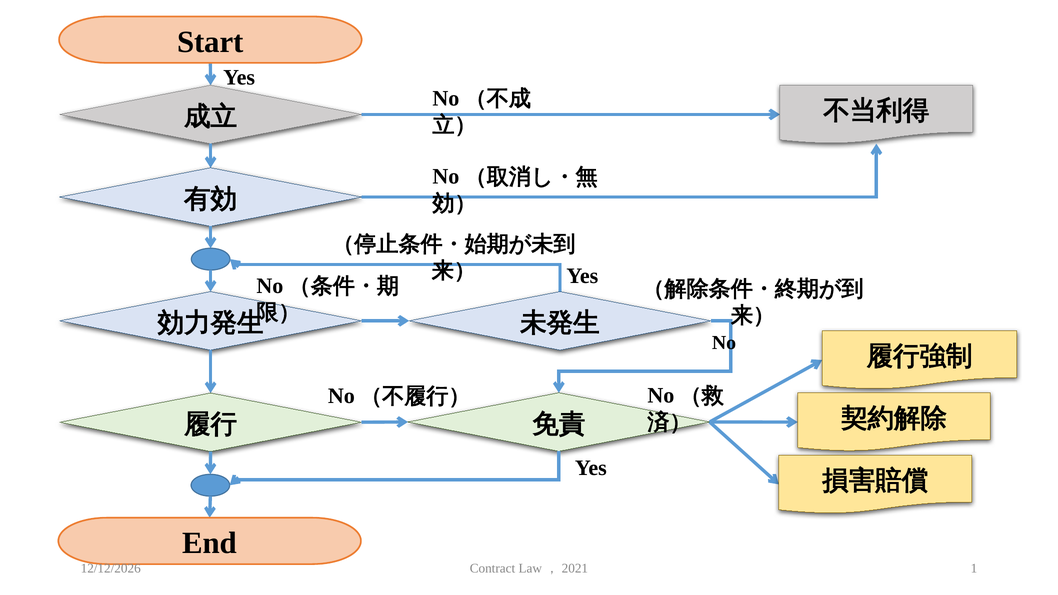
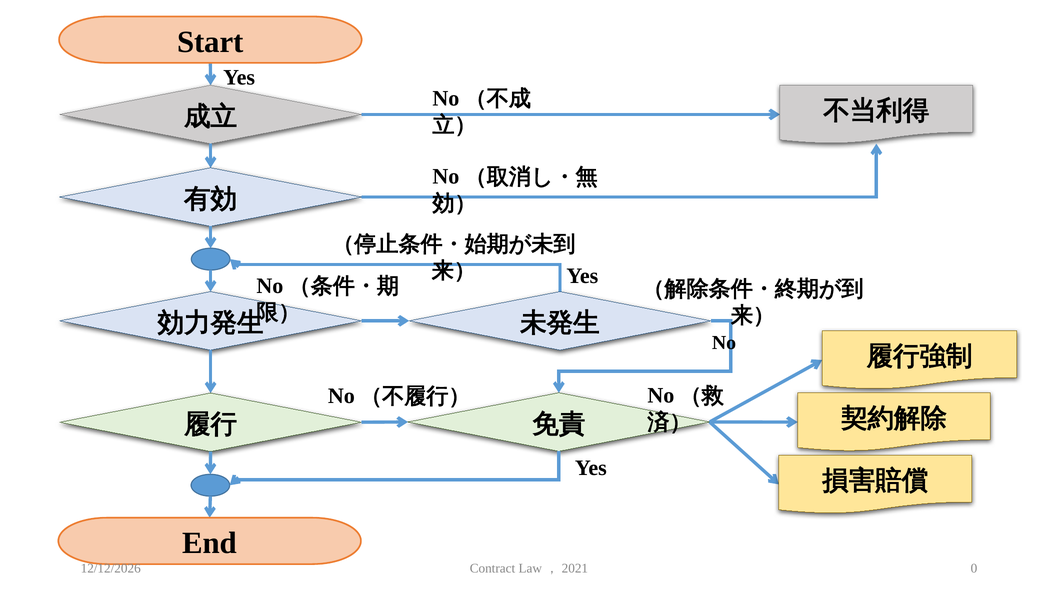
1: 1 -> 0
